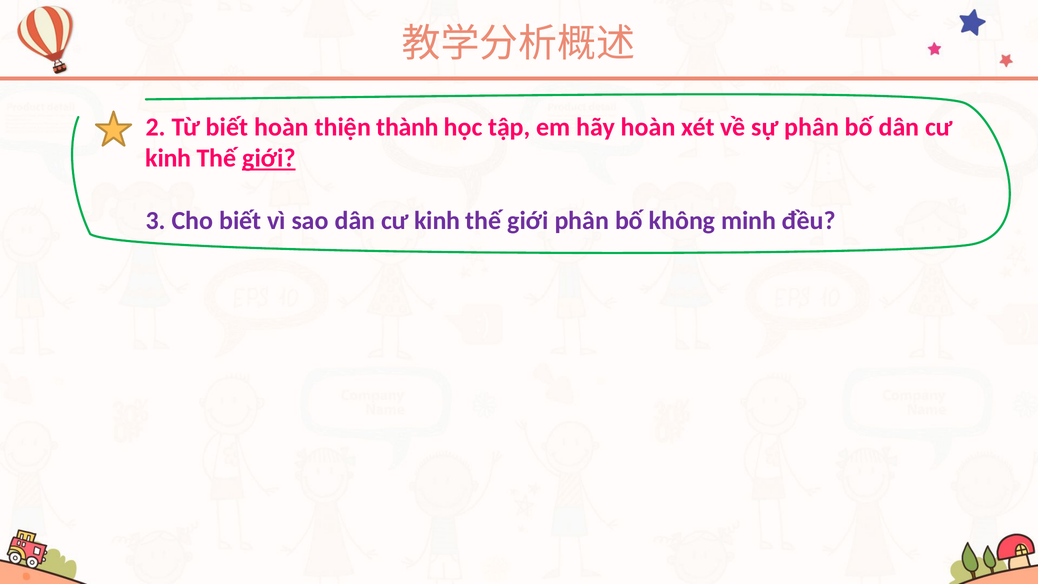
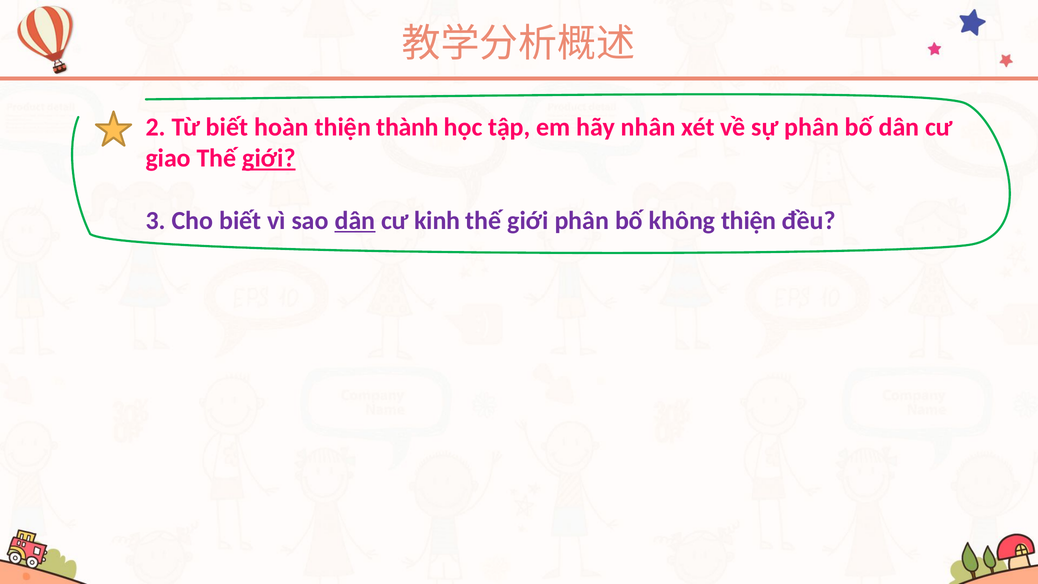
hãy hoàn: hoàn -> nhân
kinh at (168, 158): kinh -> giao
dân at (355, 221) underline: none -> present
không minh: minh -> thiện
